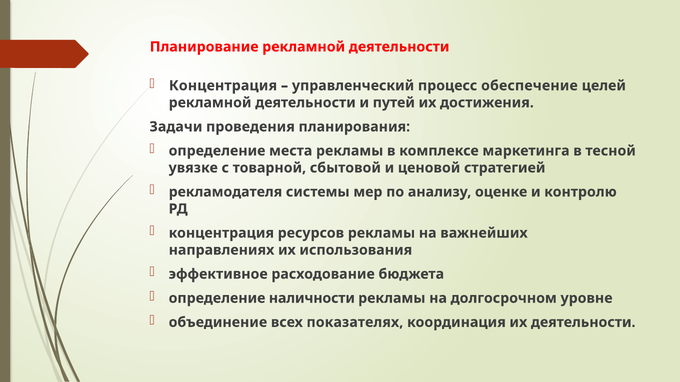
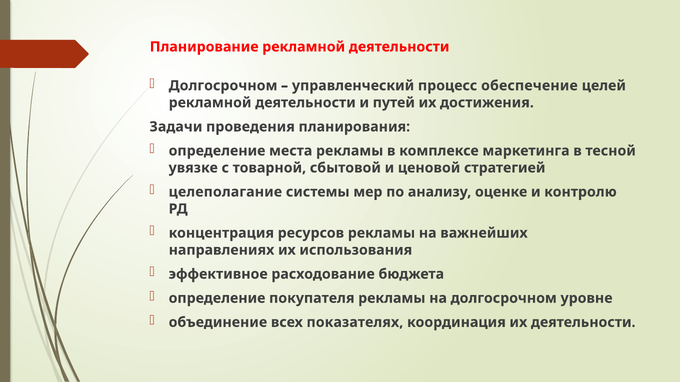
Концентрация at (223, 86): Концентрация -> Долгосрочном
рекламодателя: рекламодателя -> целеполагание
наличности: наличности -> покупателя
